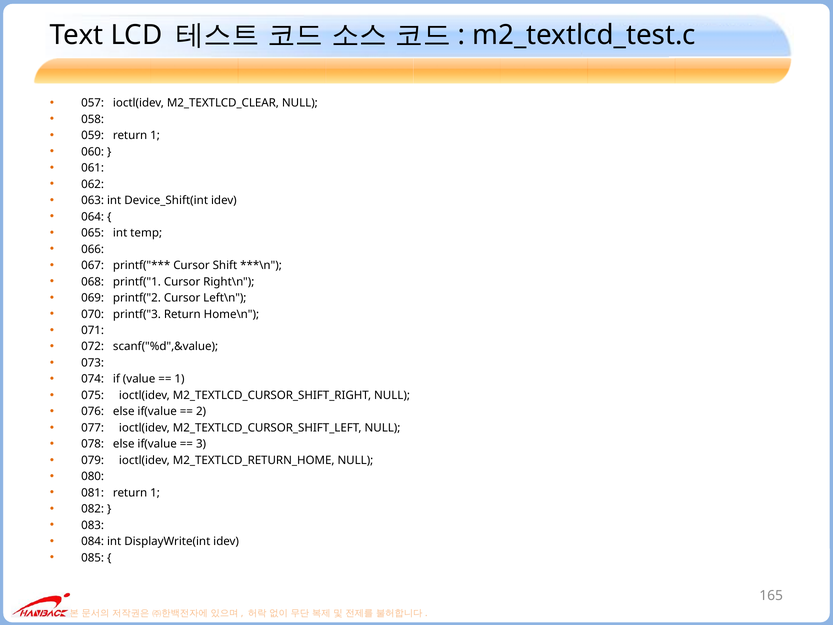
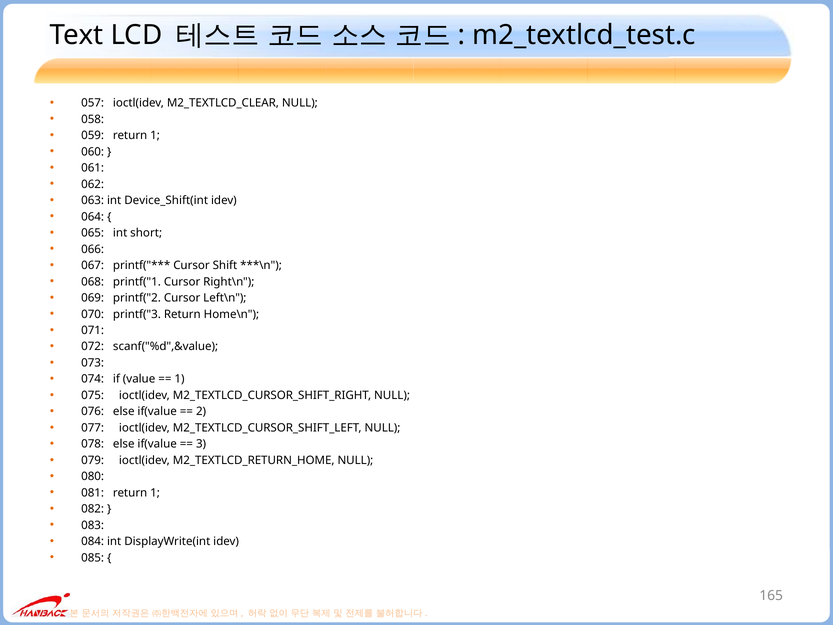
temp: temp -> short
